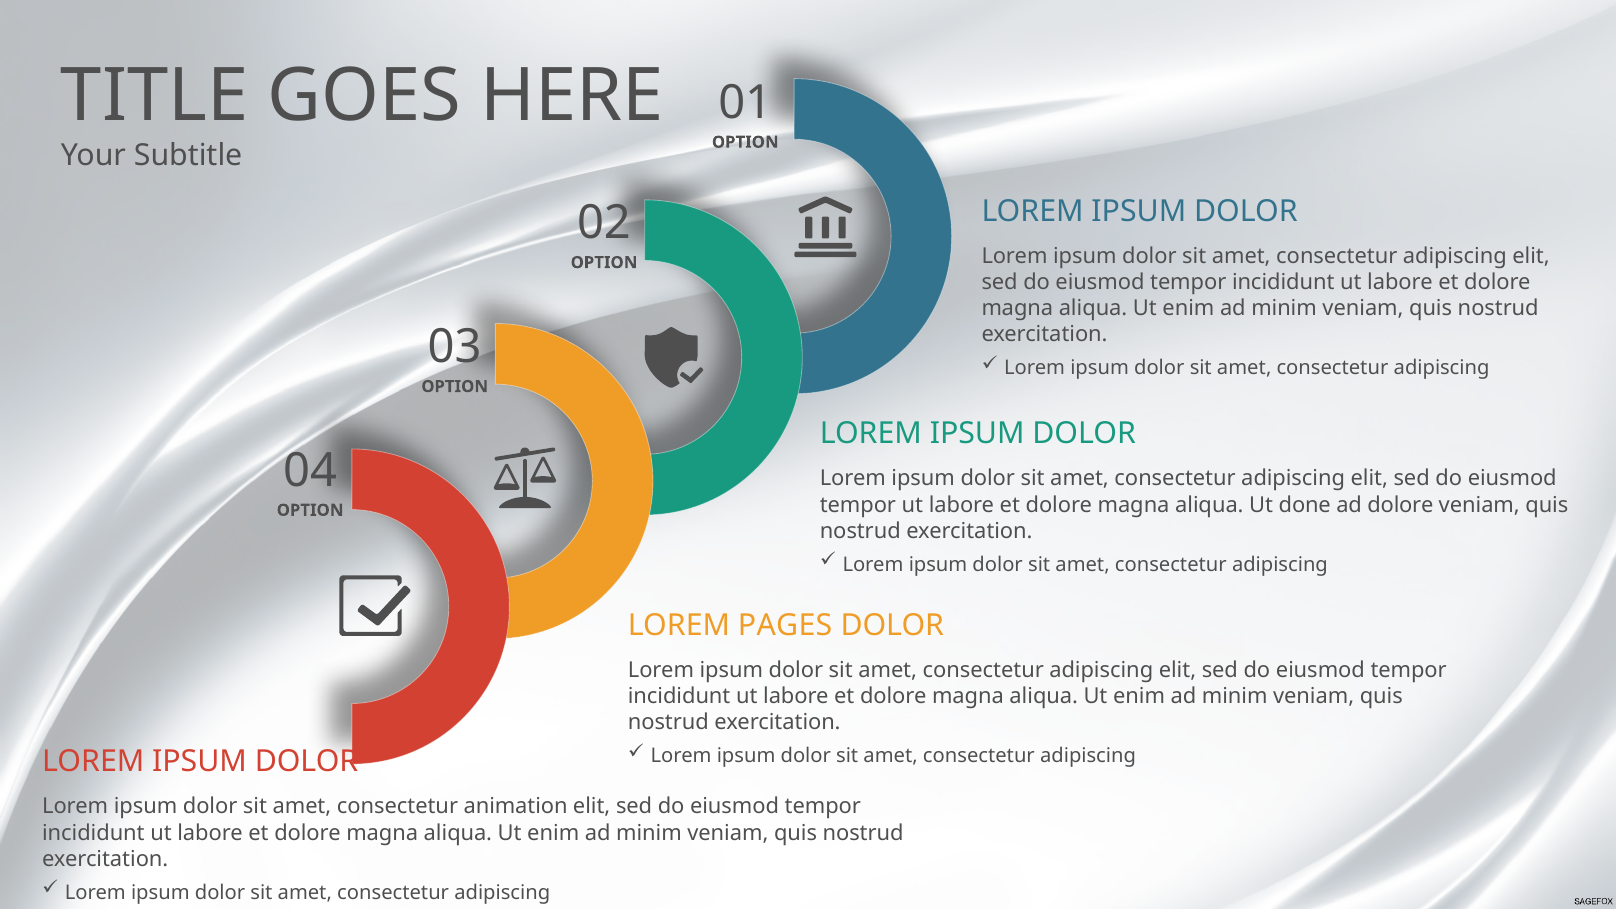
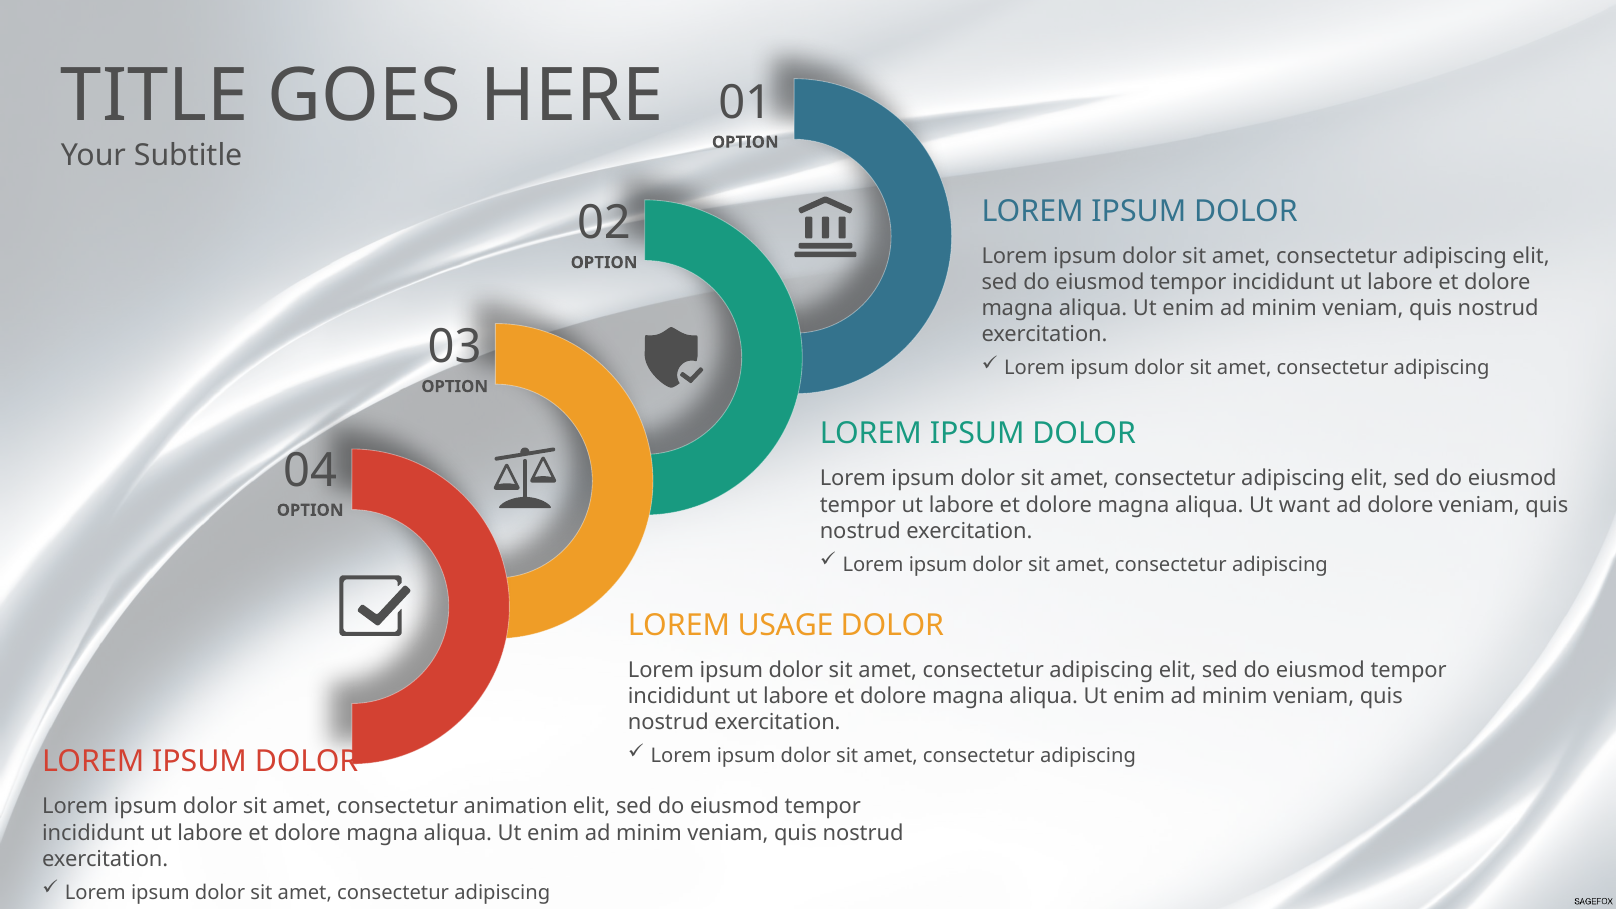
done: done -> want
PAGES: PAGES -> USAGE
